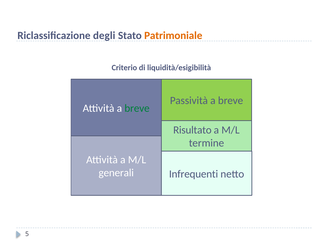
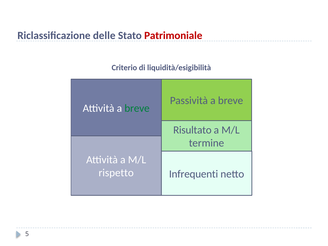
degli: degli -> delle
Patrimoniale colour: orange -> red
generali: generali -> rispetto
